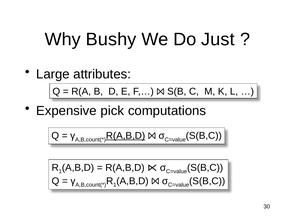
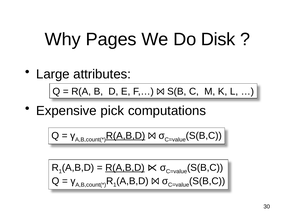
Bushy: Bushy -> Pages
Just: Just -> Disk
R(A,B,D at (125, 168) underline: none -> present
